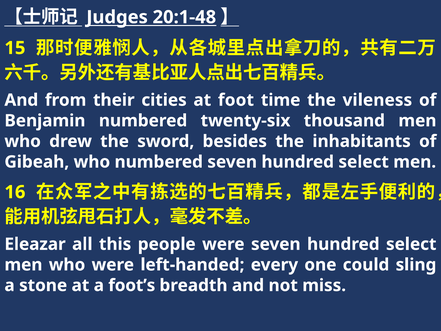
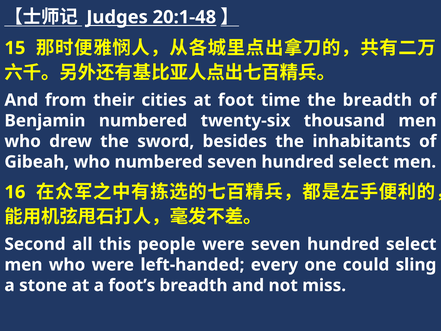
the vileness: vileness -> breadth
Eleazar: Eleazar -> Second
